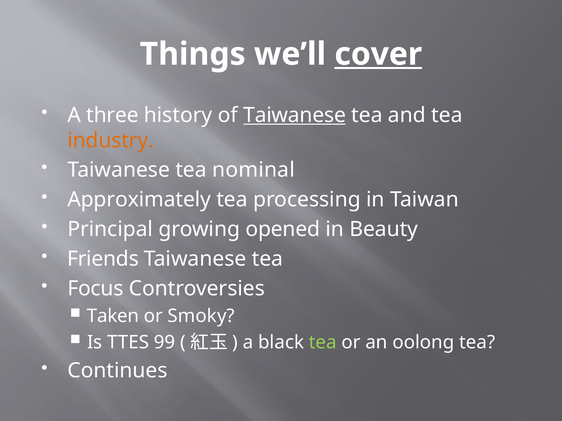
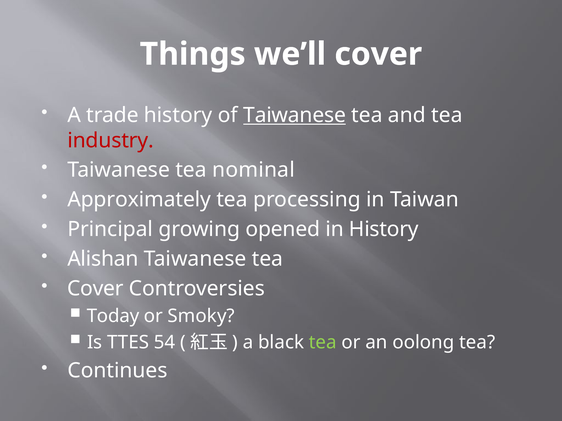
cover at (378, 54) underline: present -> none
three: three -> trade
industry colour: orange -> red
in Beauty: Beauty -> History
Friends: Friends -> Alishan
Focus at (95, 289): Focus -> Cover
Taken: Taken -> Today
99: 99 -> 54
